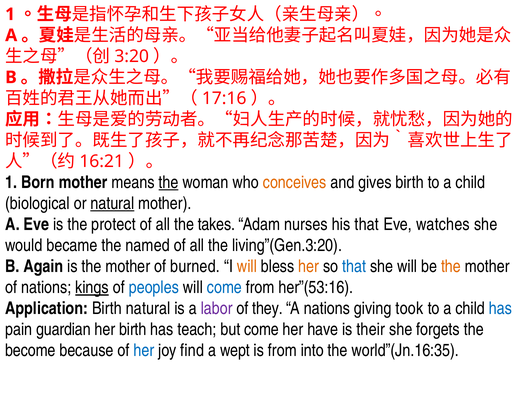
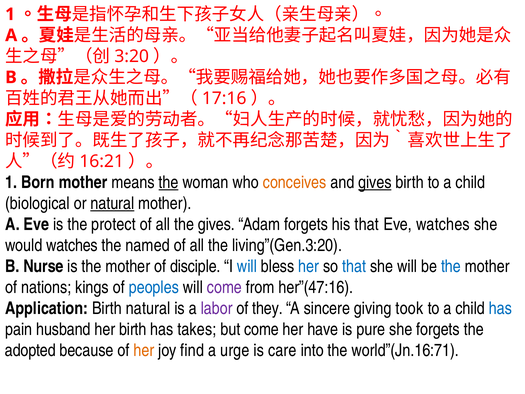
gives at (375, 182) underline: none -> present
the takes: takes -> gives
Adam nurses: nurses -> forgets
would became: became -> watches
Again: Again -> Nurse
burned: burned -> disciple
will at (247, 266) colour: orange -> blue
her at (309, 266) colour: orange -> blue
the at (451, 266) colour: orange -> blue
kings underline: present -> none
come at (224, 287) colour: blue -> purple
her”(53:16: her”(53:16 -> her”(47:16
A nations: nations -> sincere
guardian: guardian -> husband
teach: teach -> takes
their: their -> pure
become: become -> adopted
her at (144, 350) colour: blue -> orange
wept: wept -> urge
is from: from -> care
world”(Jn.16:35: world”(Jn.16:35 -> world”(Jn.16:71
